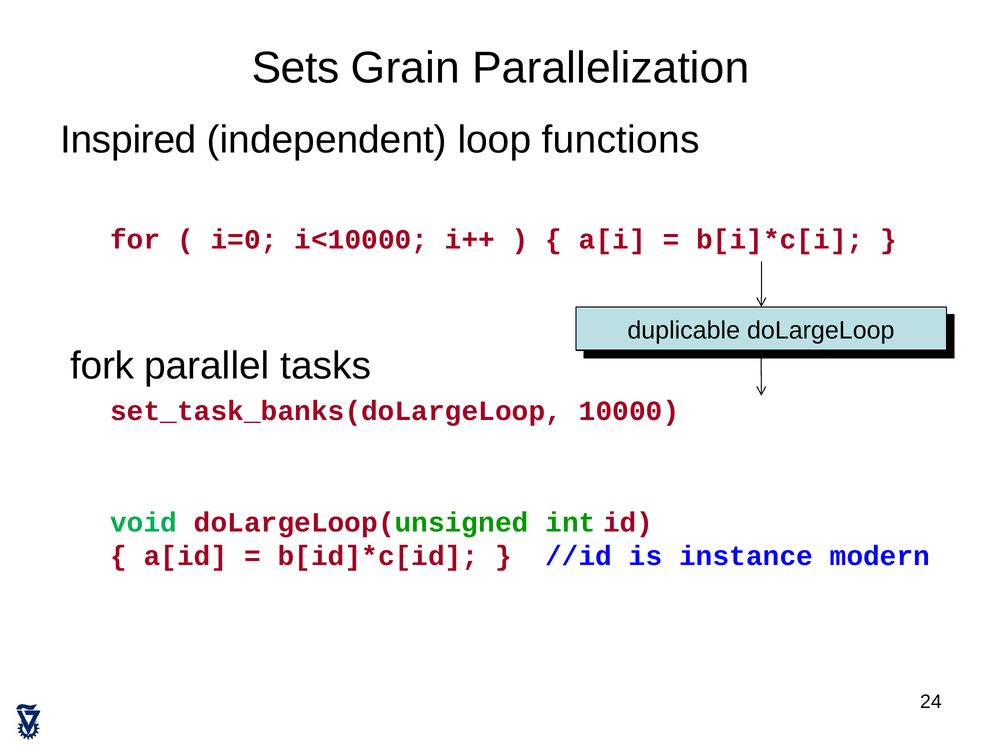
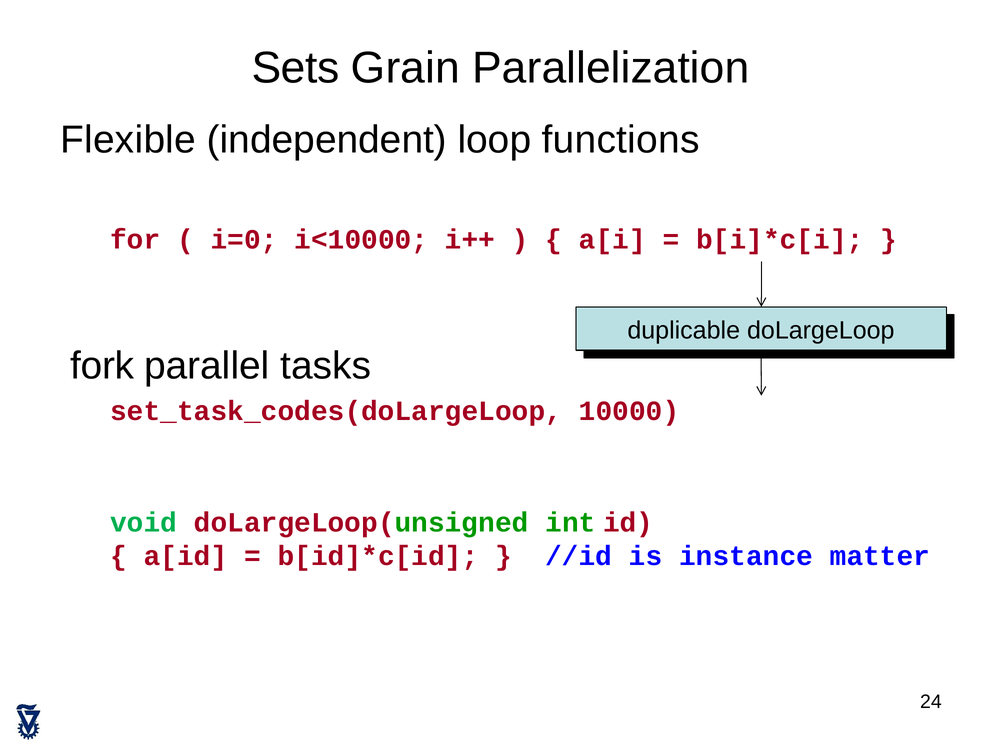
Inspired: Inspired -> Flexible
set_task_banks(doLargeLoop: set_task_banks(doLargeLoop -> set_task_codes(doLargeLoop
modern: modern -> matter
